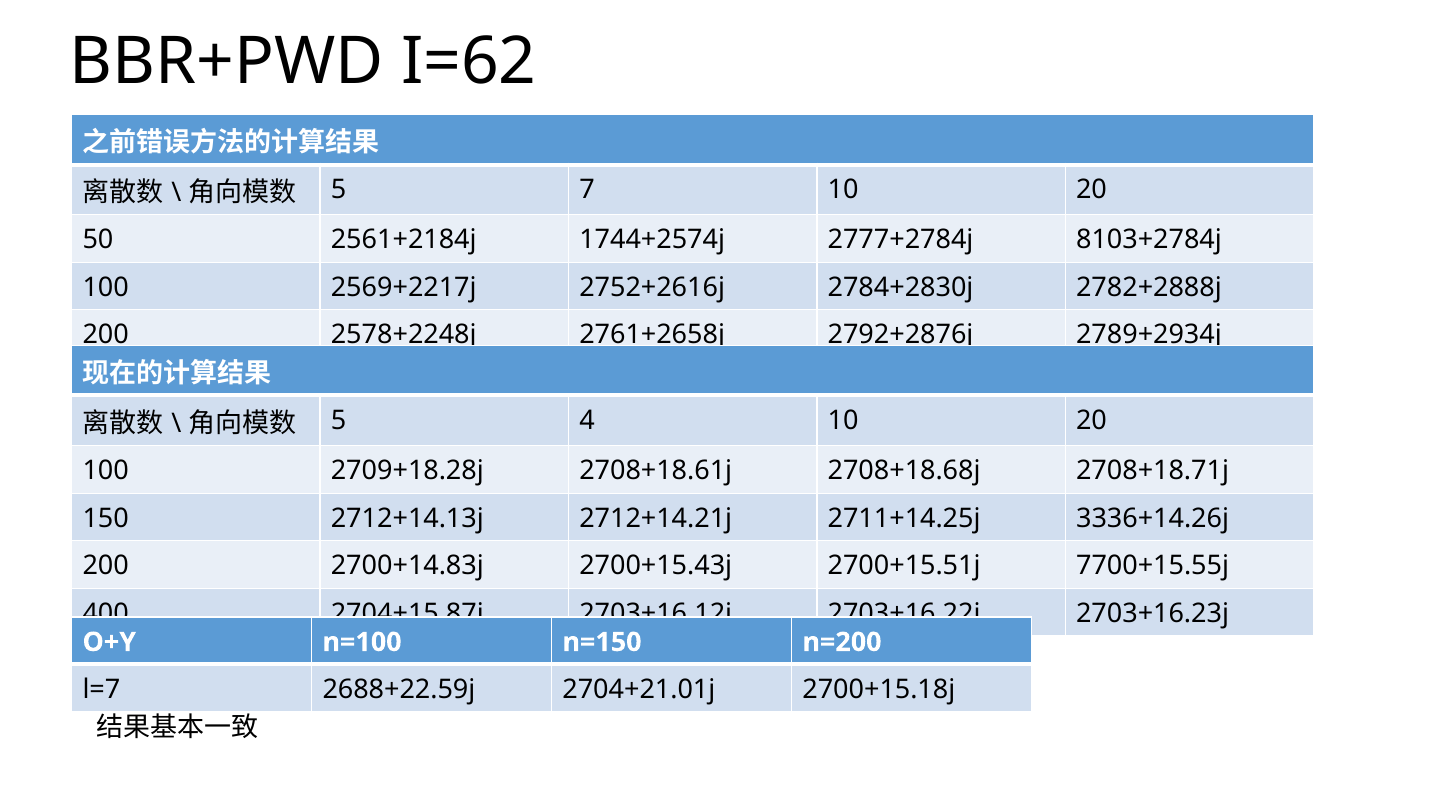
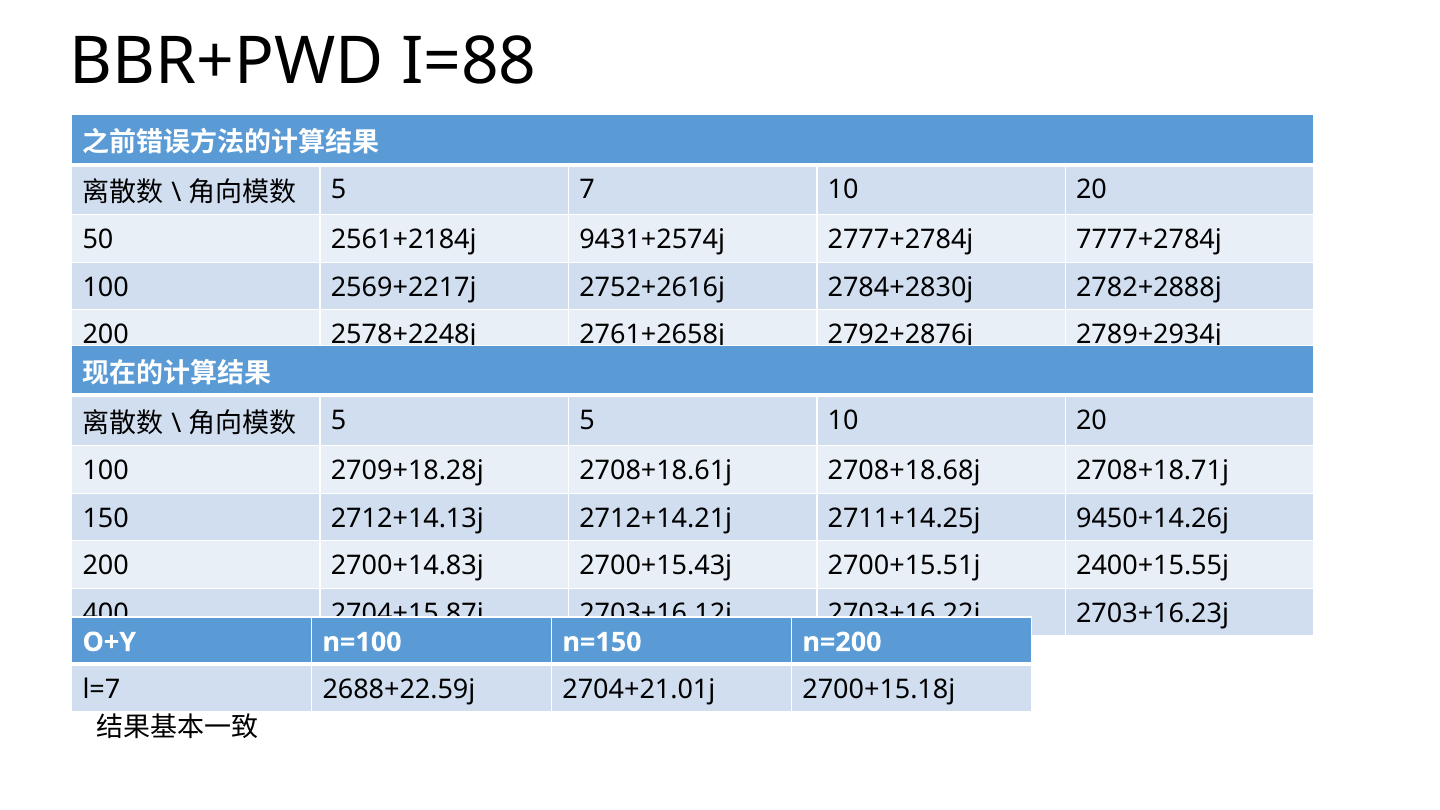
I=62: I=62 -> I=88
1744+2574j: 1744+2574j -> 9431+2574j
8103+2784j: 8103+2784j -> 7777+2784j
5 4: 4 -> 5
3336+14.26j: 3336+14.26j -> 9450+14.26j
7700+15.55j: 7700+15.55j -> 2400+15.55j
